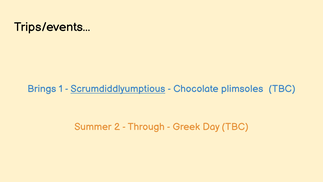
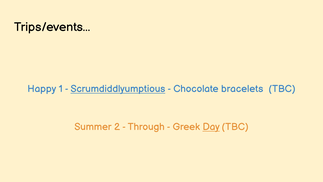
Brings: Brings -> Happy
plimsoles: plimsoles -> bracelets
Day underline: none -> present
